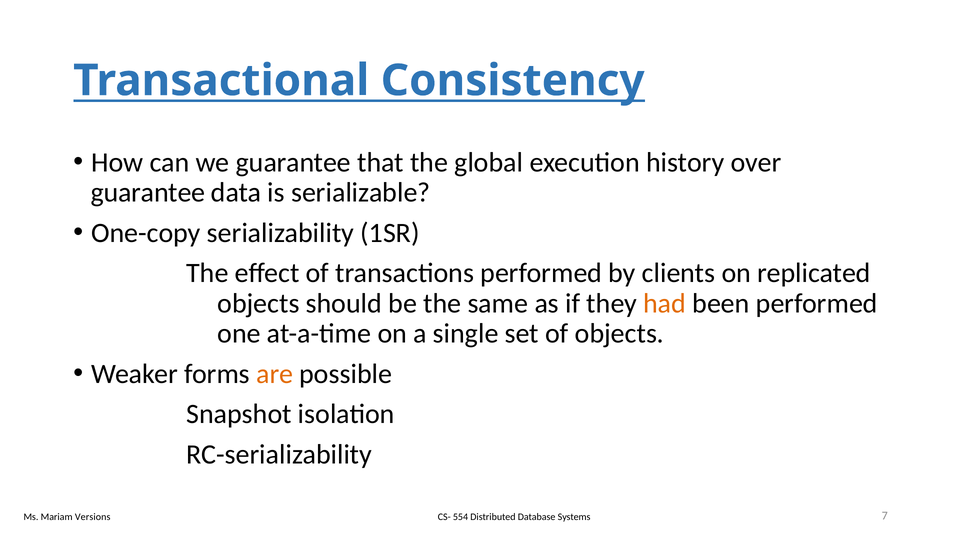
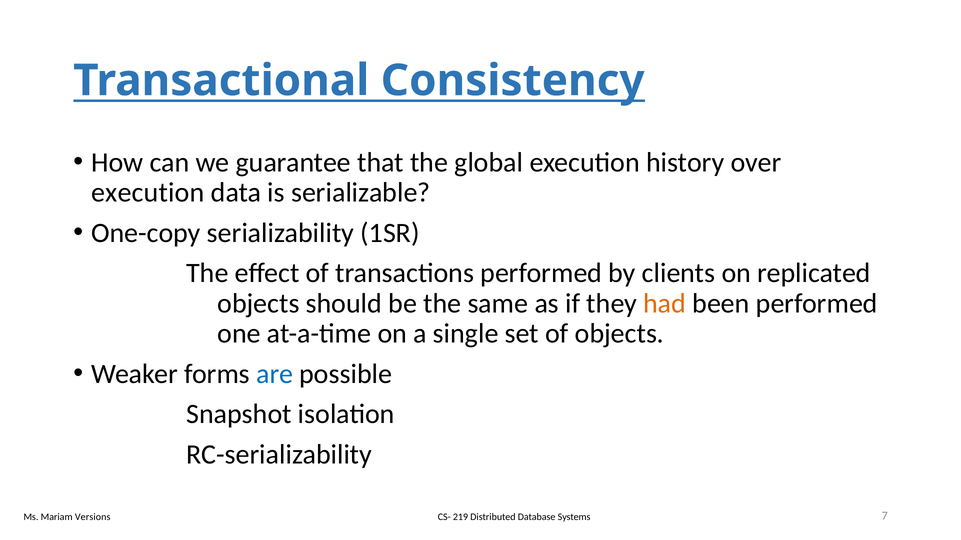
guarantee at (148, 193): guarantee -> execution
are colour: orange -> blue
554: 554 -> 219
